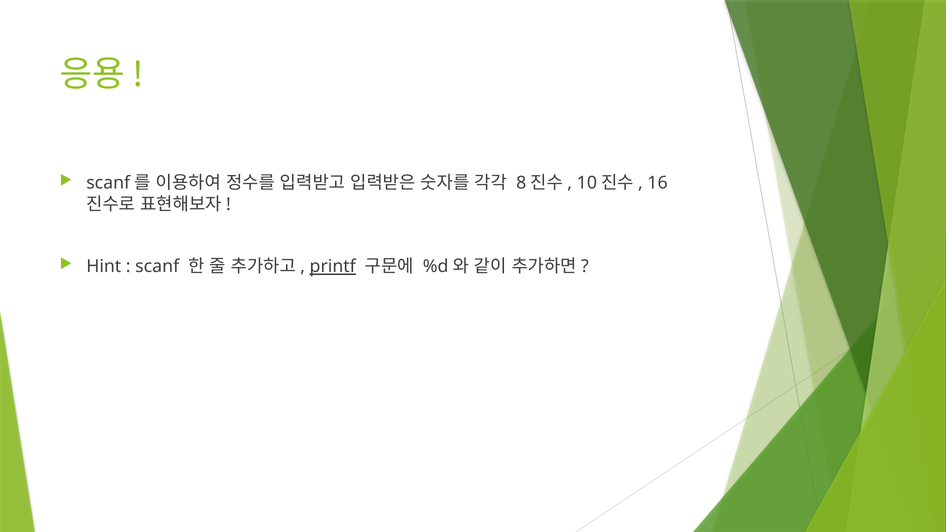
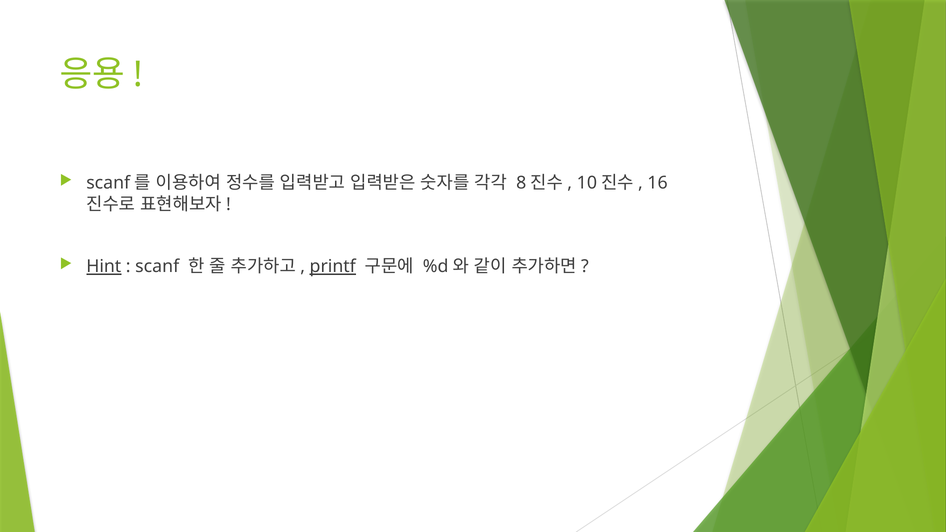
Hint underline: none -> present
